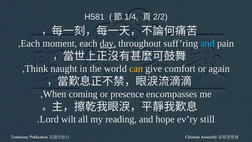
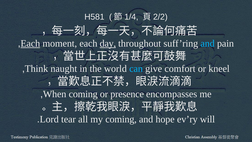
Each at (30, 43) underline: none -> present
can colour: yellow -> light blue
again: again -> kneel
wilt: wilt -> tear
my reading: reading -> coming
still: still -> will
